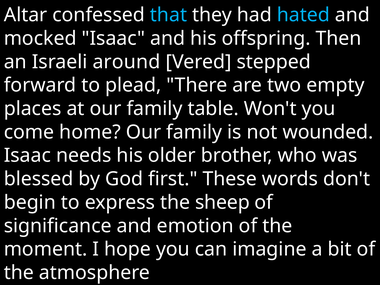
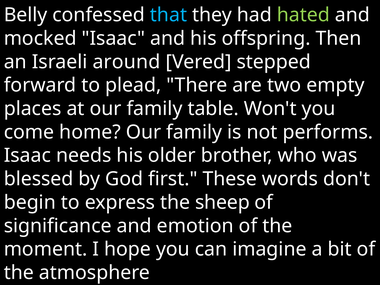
Altar: Altar -> Belly
hated colour: light blue -> light green
wounded: wounded -> performs
